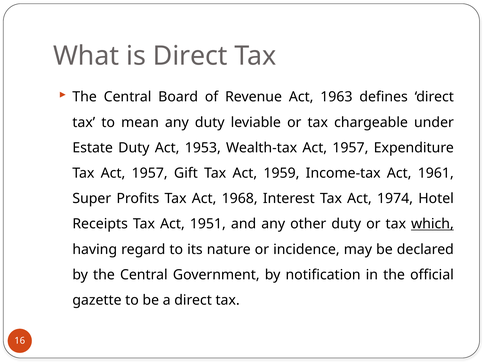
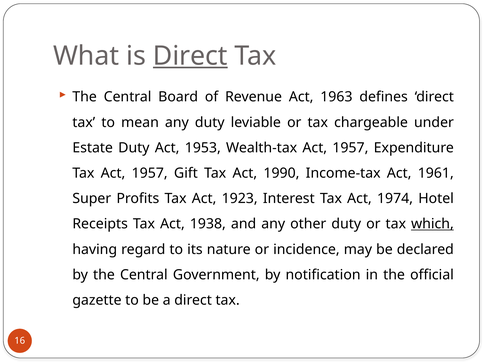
Direct at (190, 56) underline: none -> present
1959: 1959 -> 1990
1968: 1968 -> 1923
1951: 1951 -> 1938
